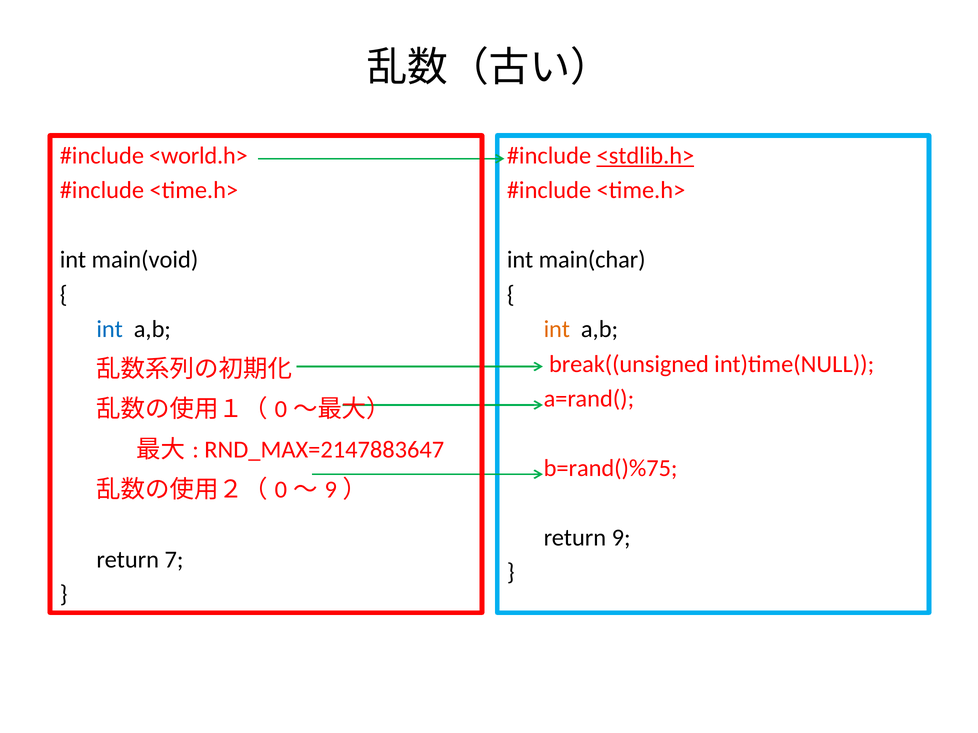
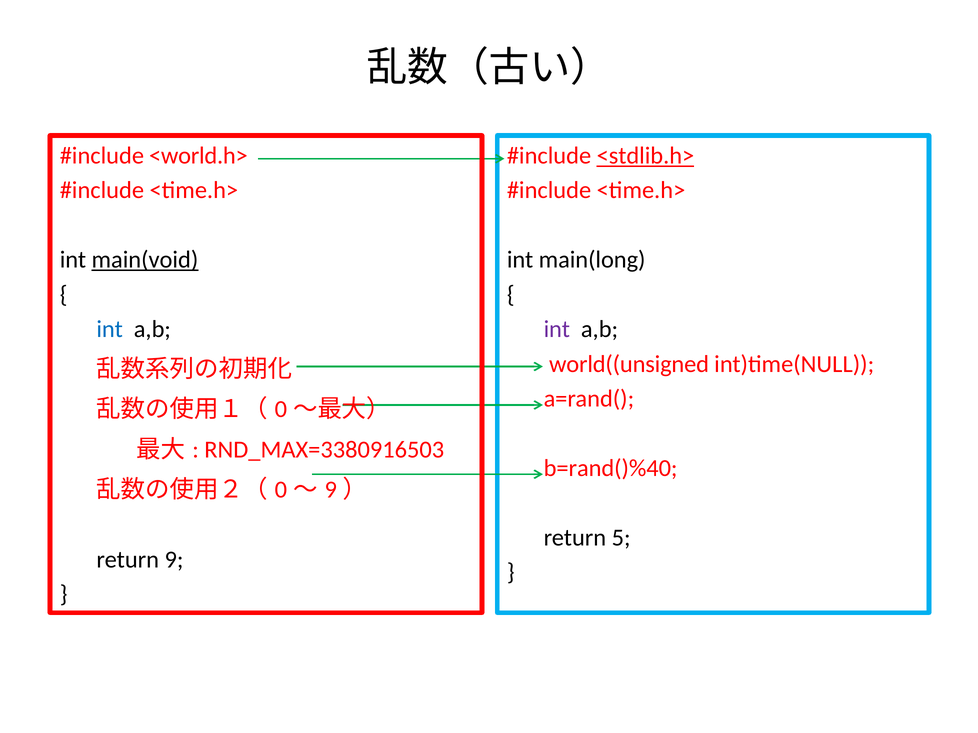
main(void underline: none -> present
main(char: main(char -> main(long
int at (557, 329) colour: orange -> purple
break((unsigned: break((unsigned -> world((unsigned
RND_MAX=2147883647: RND_MAX=2147883647 -> RND_MAX=3380916503
b=rand()%75: b=rand()%75 -> b=rand()%40
9: 9 -> 5
7: 7 -> 9
